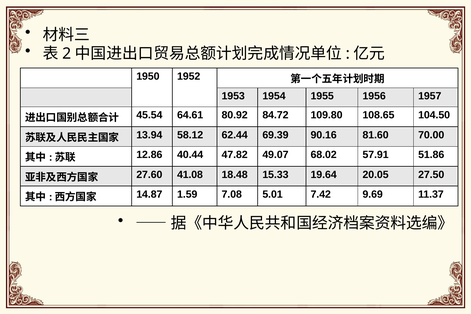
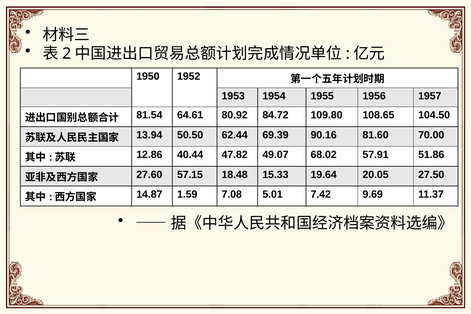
45.54: 45.54 -> 81.54
58.12: 58.12 -> 50.50
41.08: 41.08 -> 57.15
